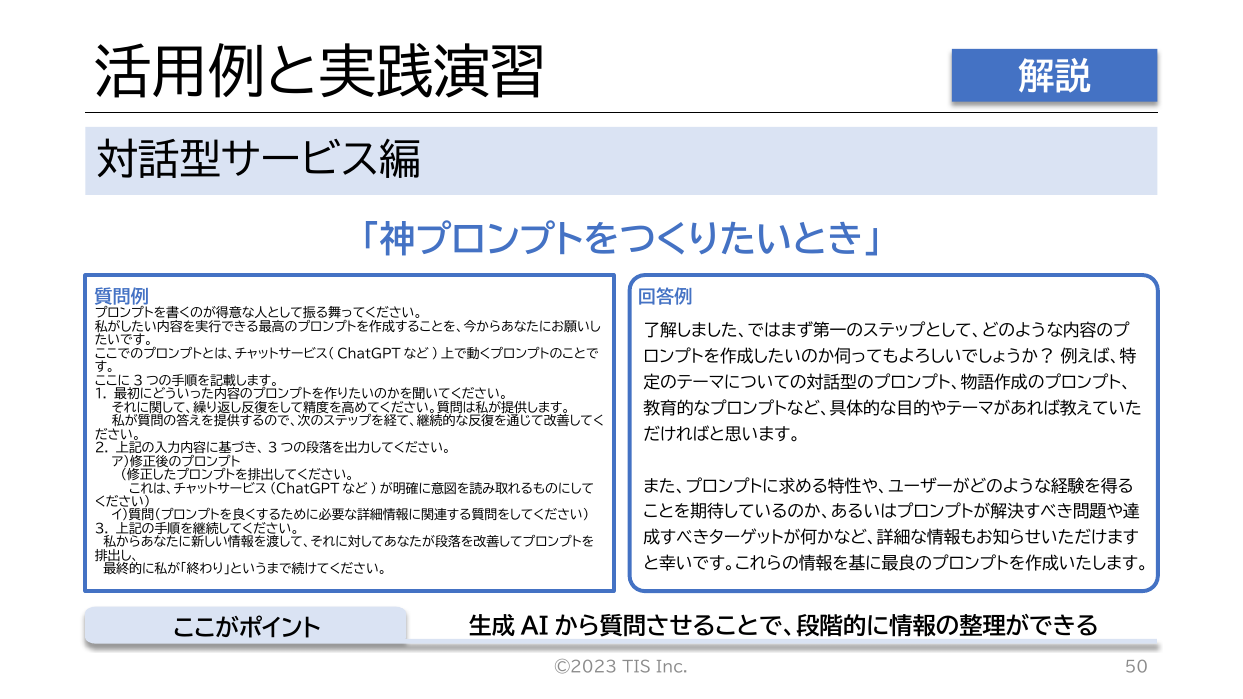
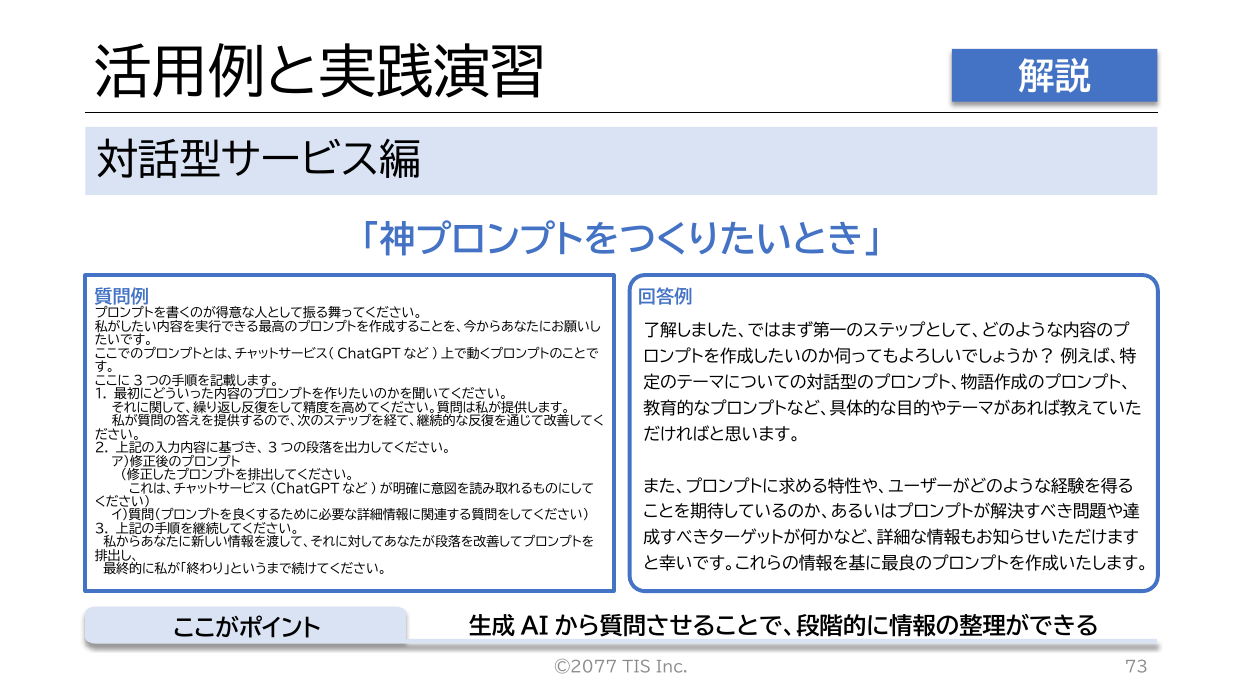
©2023: ©2023 -> ©2077
50: 50 -> 73
